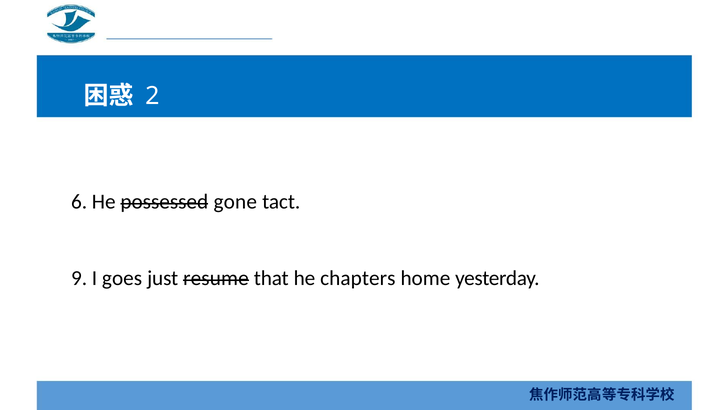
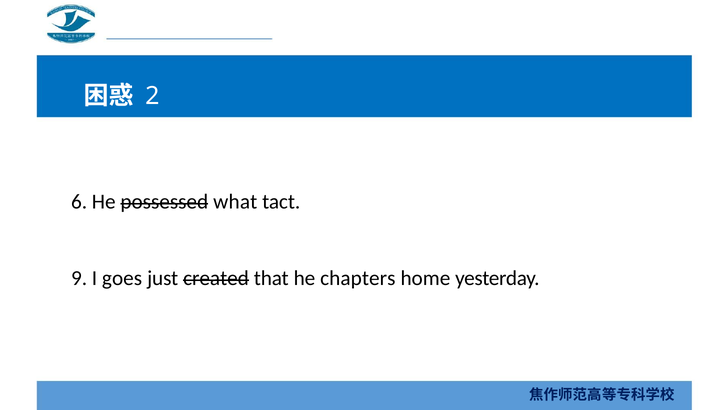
gone: gone -> what
resume: resume -> created
